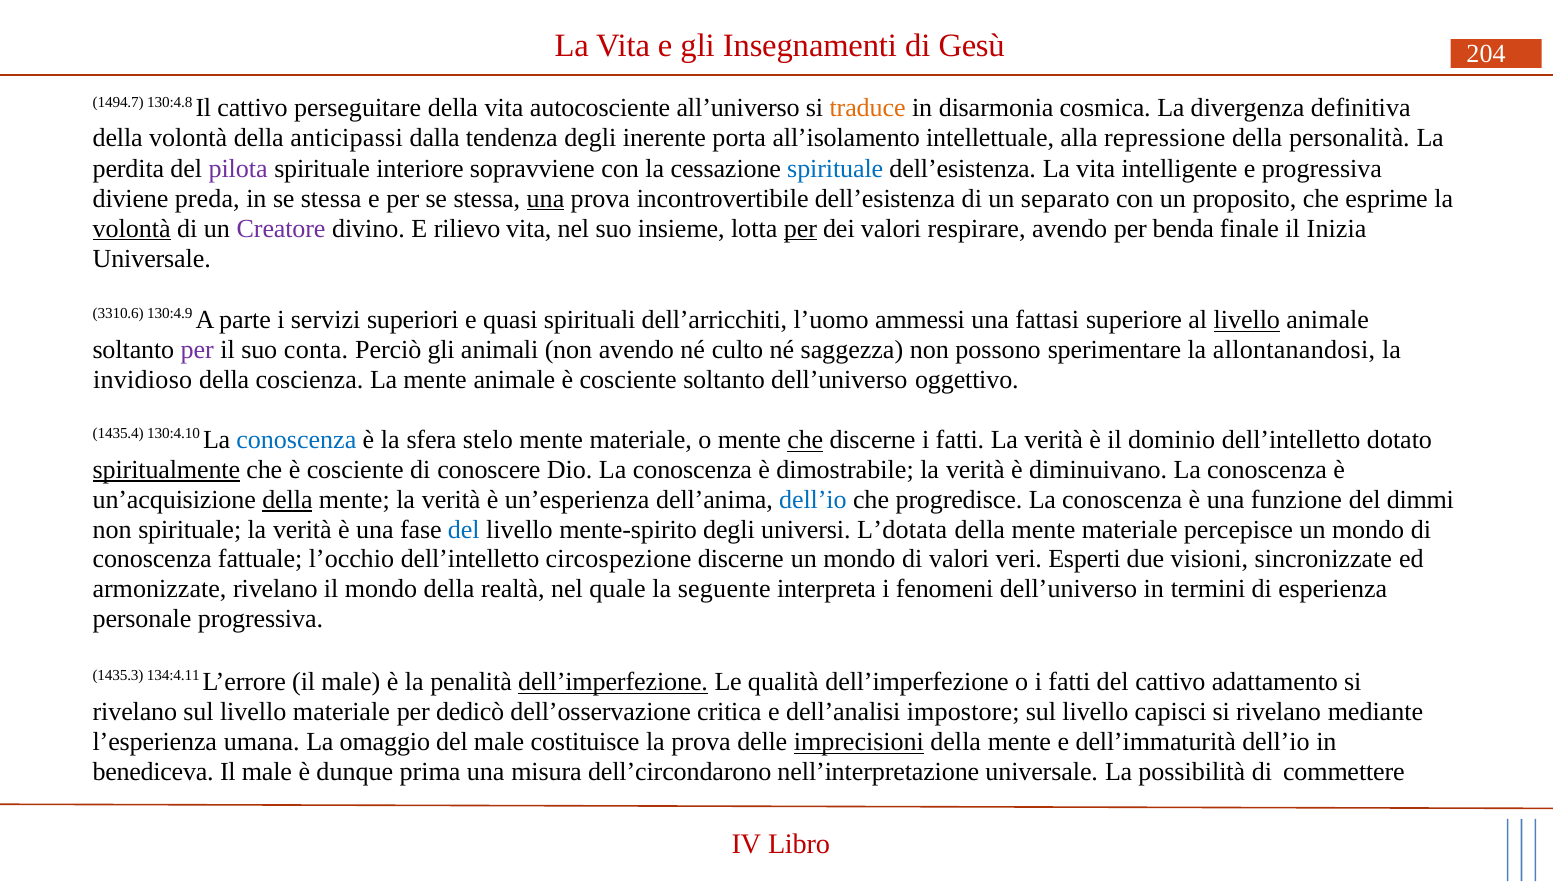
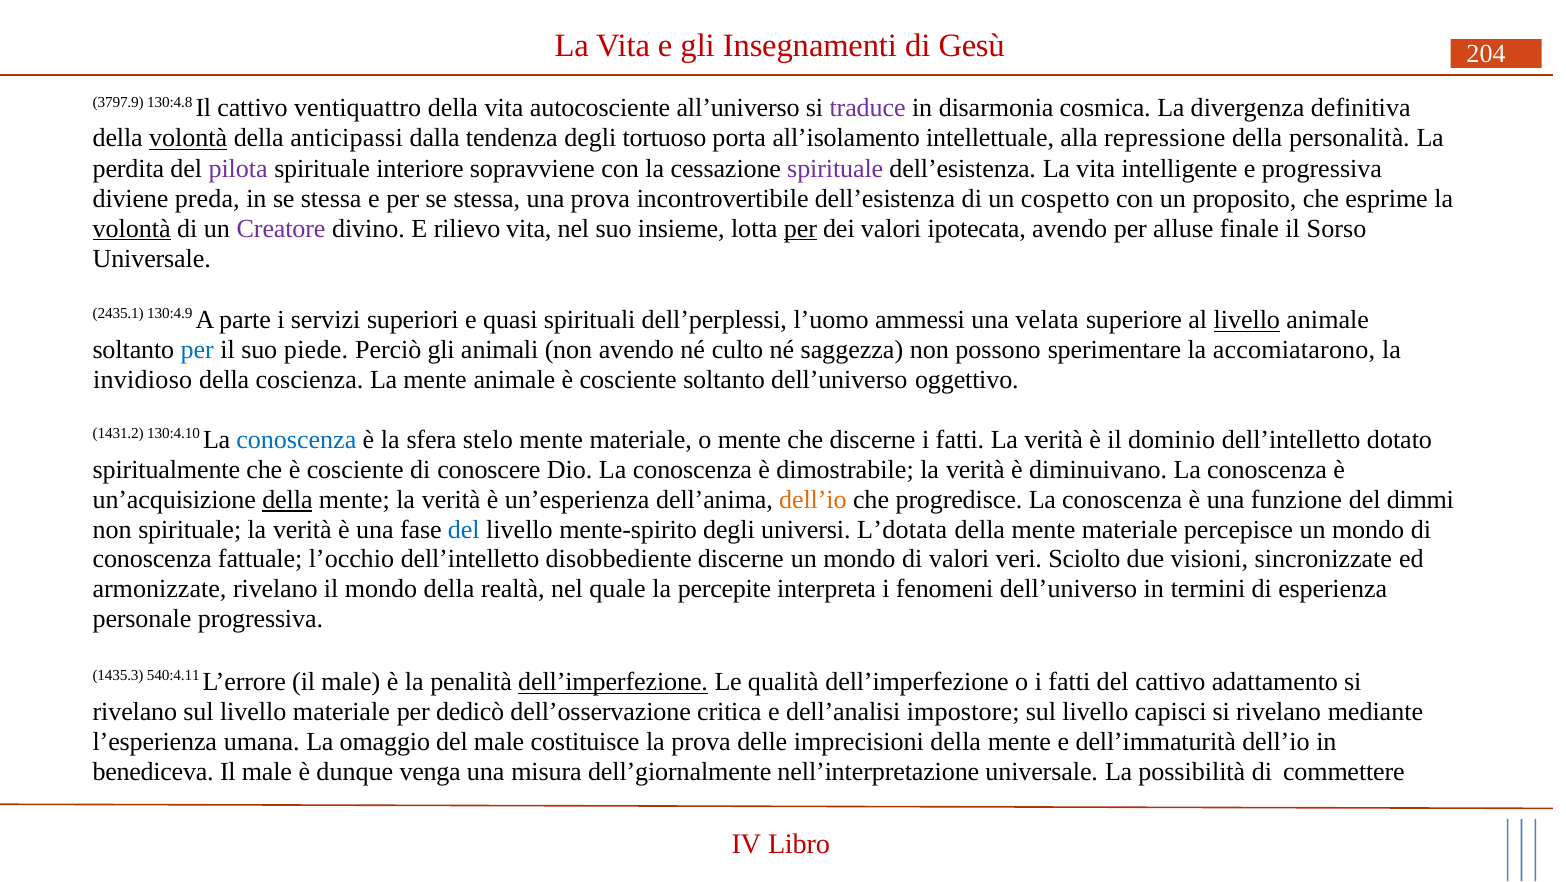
1494.7: 1494.7 -> 3797.9
perseguitare: perseguitare -> ventiquattro
traduce colour: orange -> purple
volontà at (188, 138) underline: none -> present
inerente: inerente -> tortuoso
spirituale at (835, 168) colour: blue -> purple
una at (546, 198) underline: present -> none
separato: separato -> cospetto
respirare: respirare -> ipotecata
benda: benda -> alluse
Inizia: Inizia -> Sorso
3310.6: 3310.6 -> 2435.1
dell’arricchiti: dell’arricchiti -> dell’perplessi
fattasi: fattasi -> velata
per at (197, 350) colour: purple -> blue
conta: conta -> piede
allontanandosi: allontanandosi -> accomiatarono
1435.4: 1435.4 -> 1431.2
che at (805, 440) underline: present -> none
spiritualmente underline: present -> none
dell’io at (813, 500) colour: blue -> orange
circospezione: circospezione -> disobbediente
Esperti: Esperti -> Sciolto
seguente: seguente -> percepite
134:4.11: 134:4.11 -> 540:4.11
imprecisioni underline: present -> none
prima: prima -> venga
dell’circondarono: dell’circondarono -> dell’giornalmente
